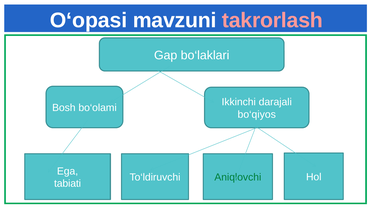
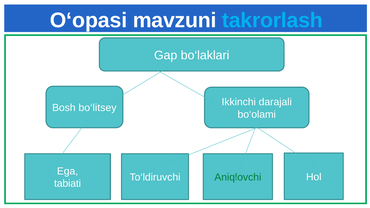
takrorlash colour: pink -> light blue
bo‘olami: bo‘olami -> bo‘litsey
bo‘qiyos: bo‘qiyos -> bo‘olami
